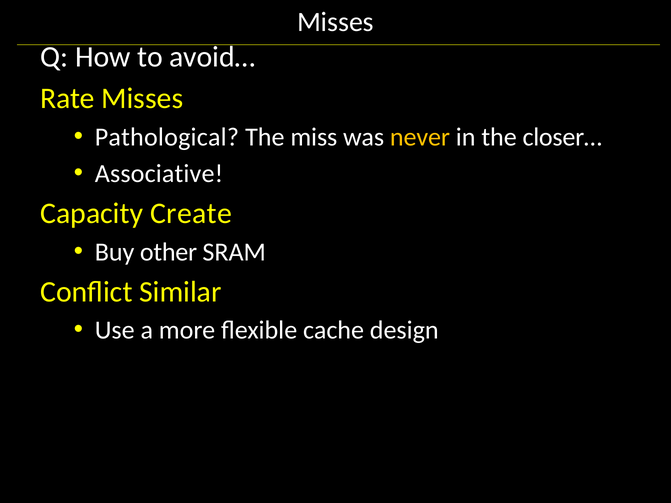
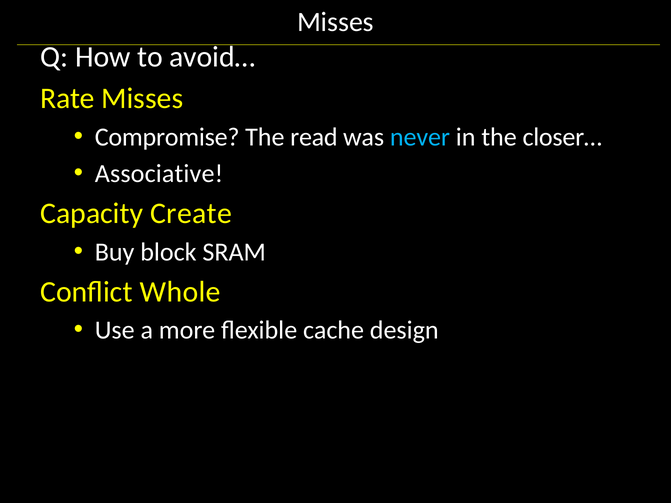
Pathological: Pathological -> Compromise
miss: miss -> read
never colour: yellow -> light blue
other: other -> block
Similar: Similar -> Whole
